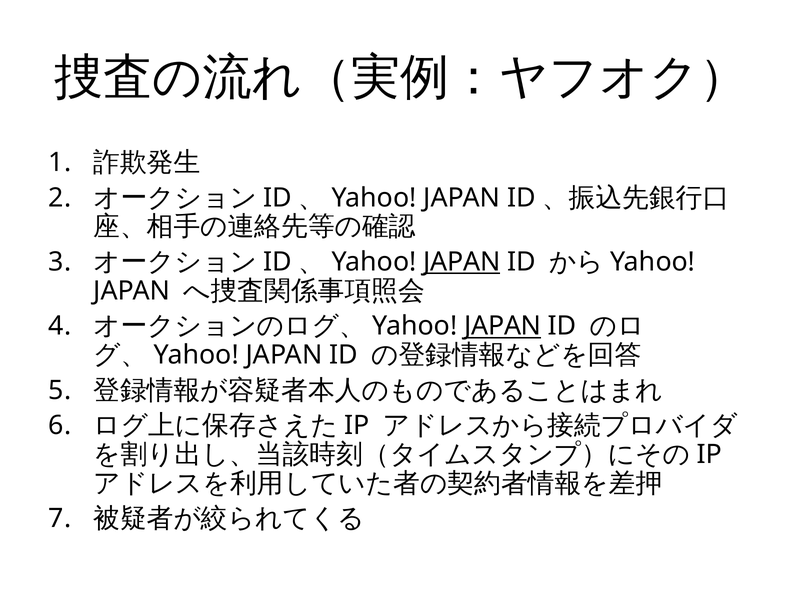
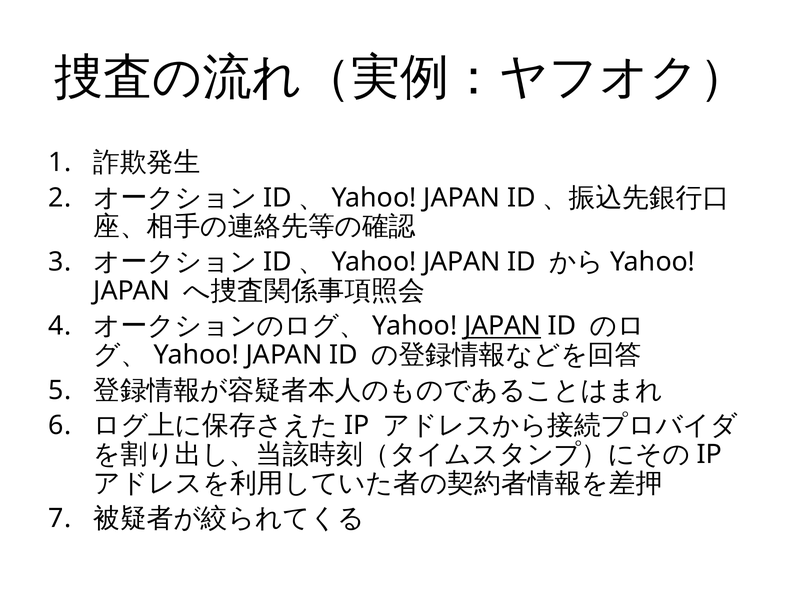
JAPAN at (462, 262) underline: present -> none
